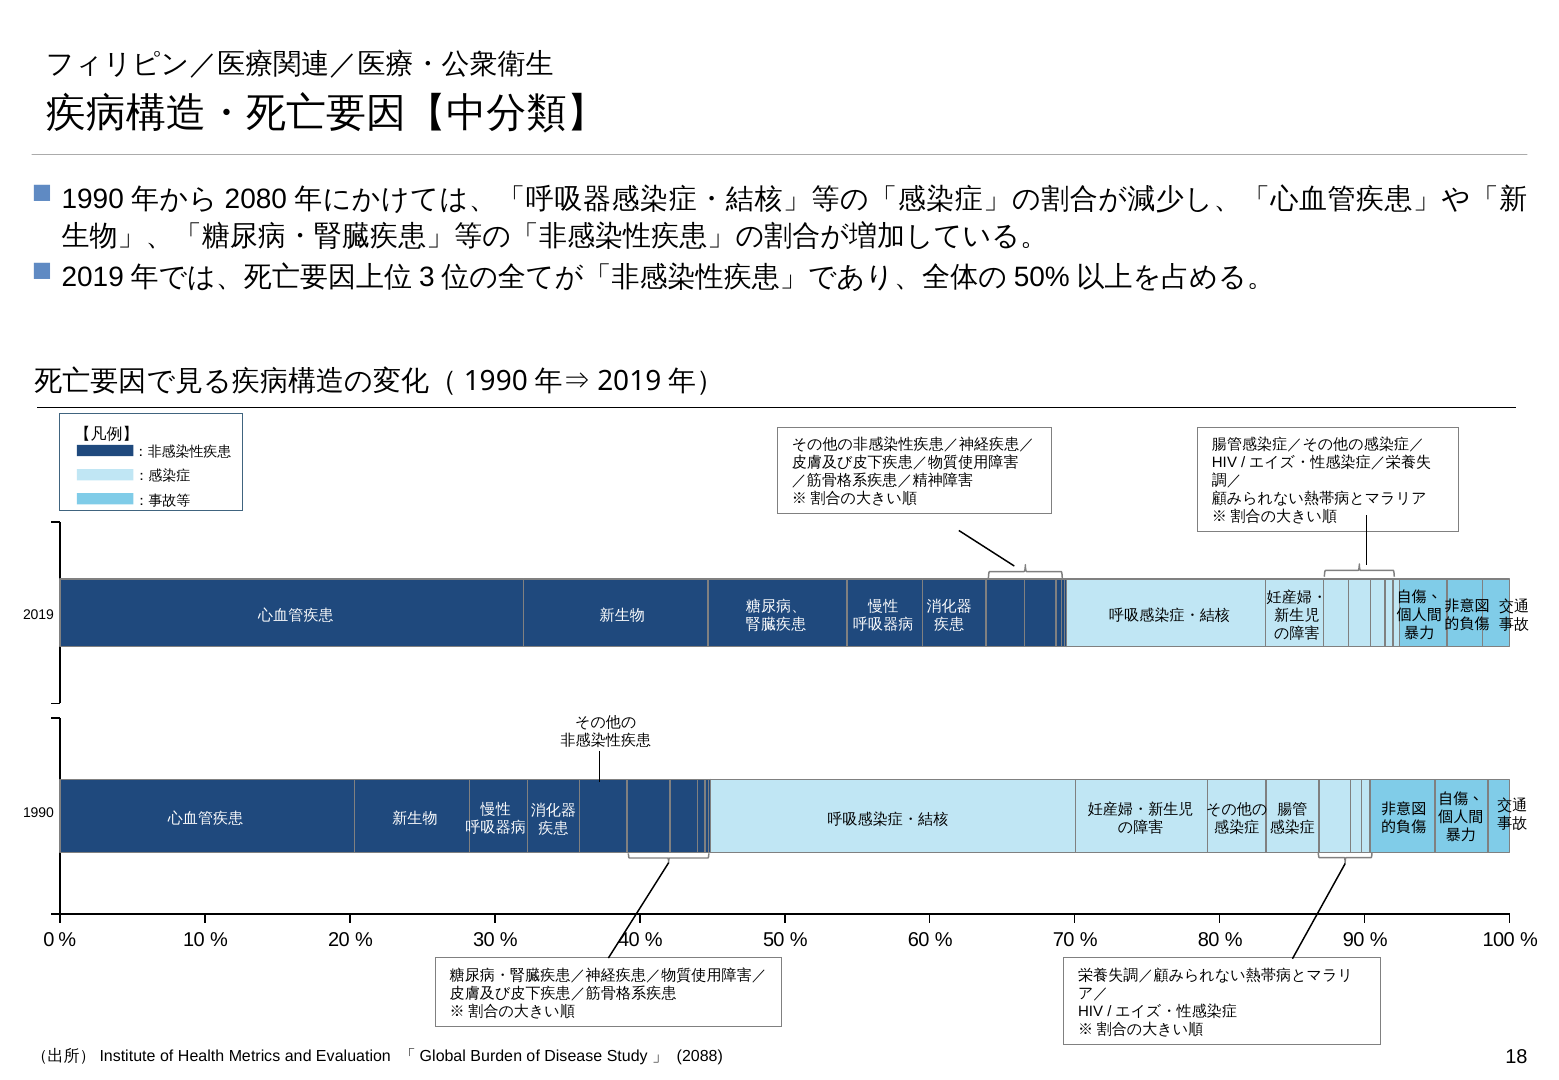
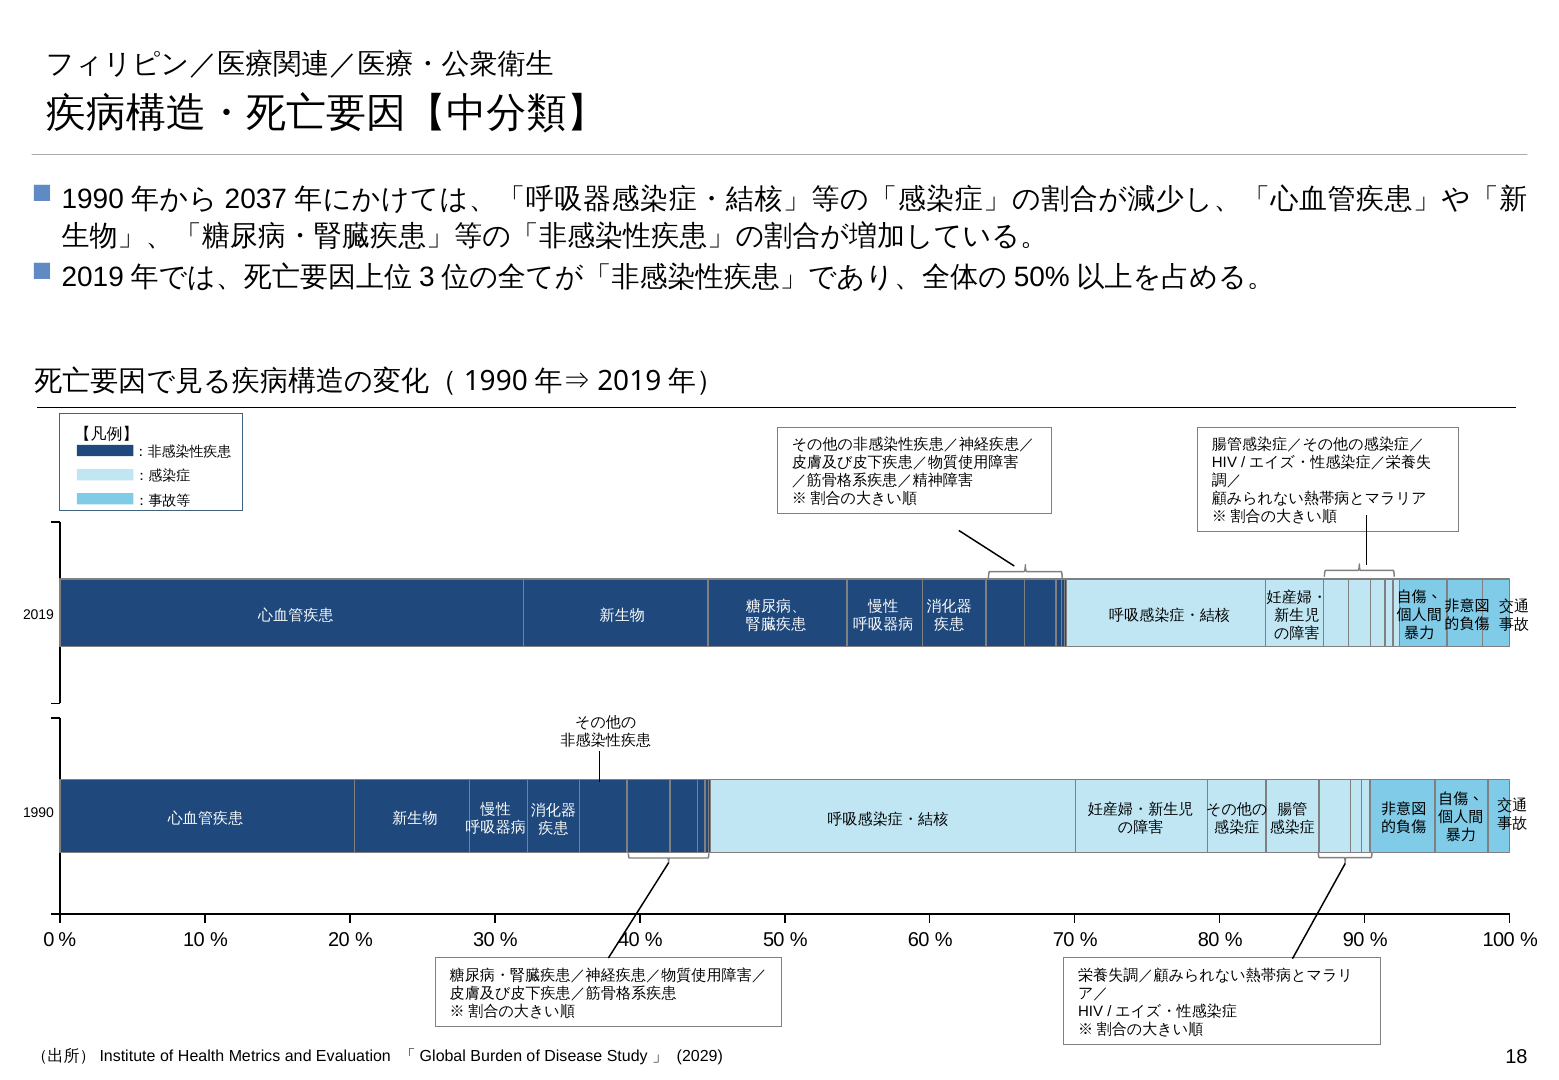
2080: 2080 -> 2037
2088: 2088 -> 2029
